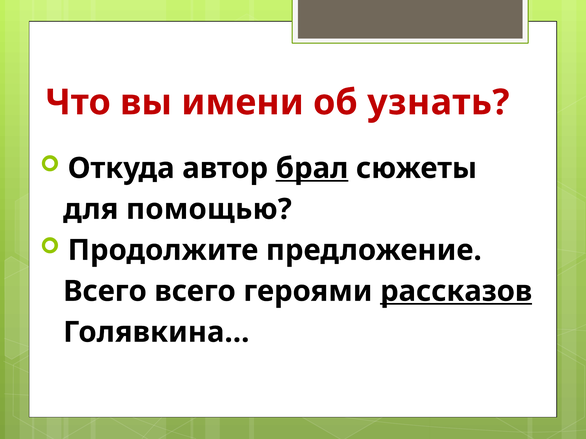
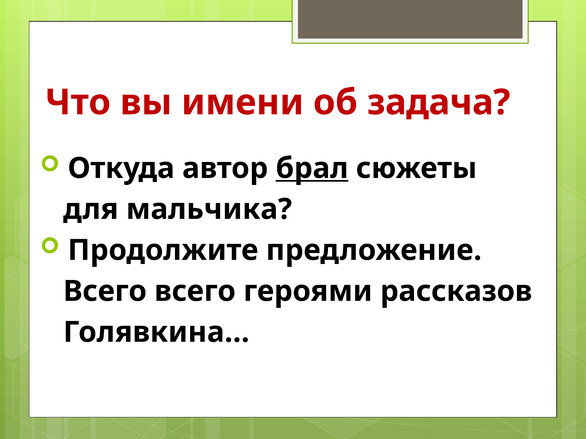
узнать: узнать -> задача
помощью: помощью -> мальчика
рассказов underline: present -> none
